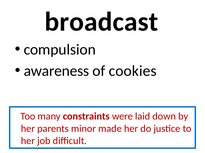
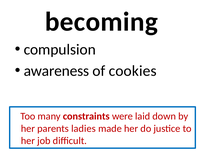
broadcast: broadcast -> becoming
minor: minor -> ladies
